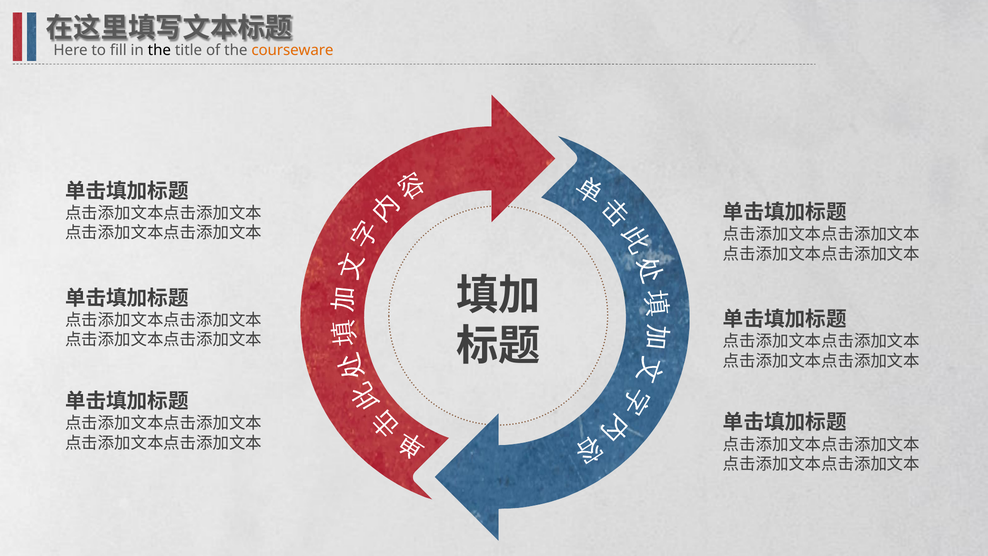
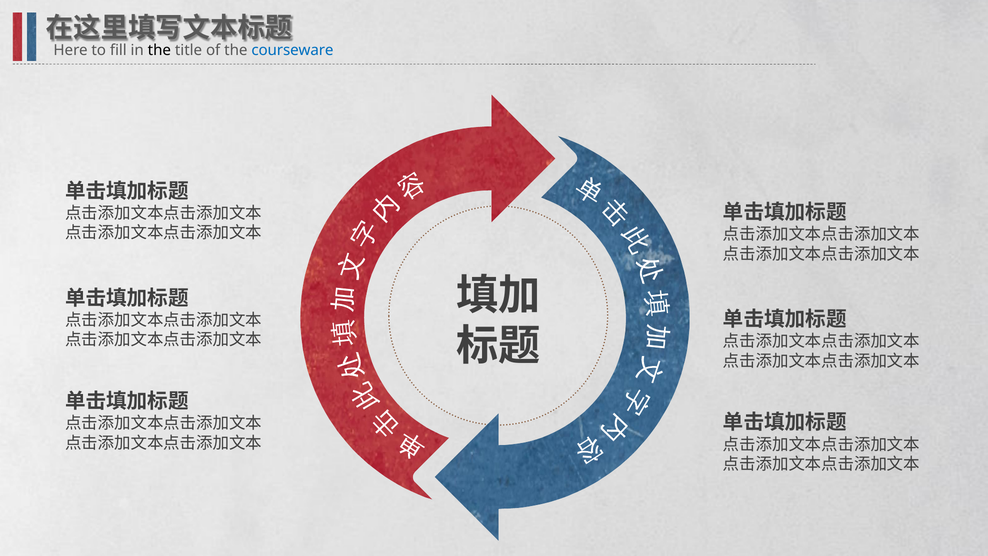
courseware colour: orange -> blue
